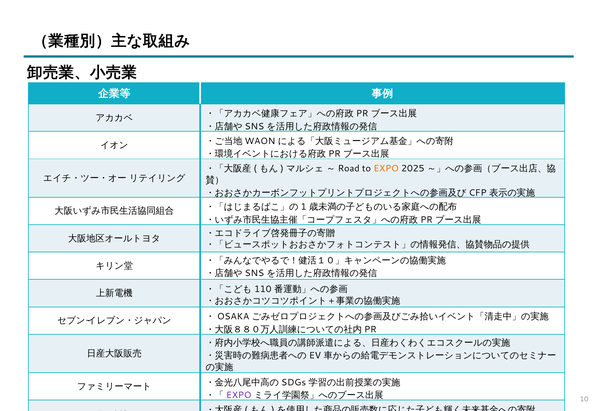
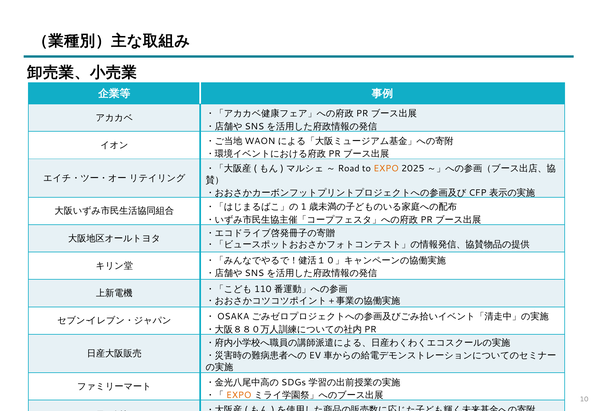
EXPO at (239, 395) colour: purple -> orange
